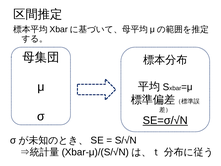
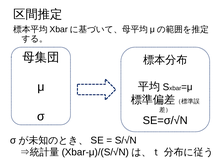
SE=σ/√N underline: present -> none
